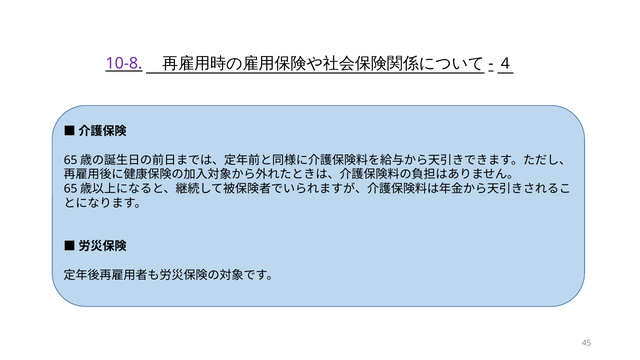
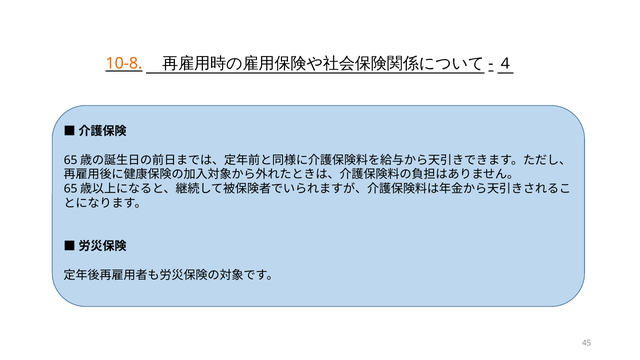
10-8 colour: purple -> orange
